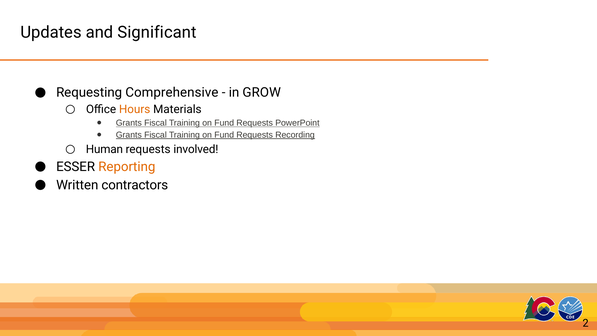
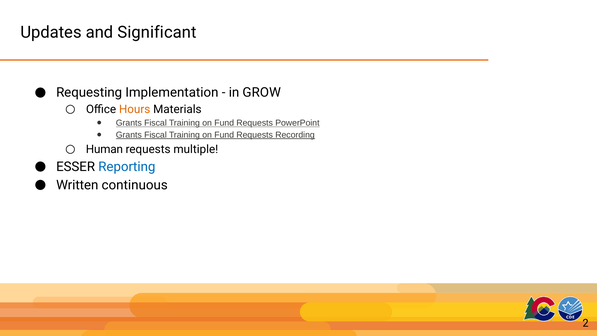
Comprehensive: Comprehensive -> Implementation
involved: involved -> multiple
Reporting colour: orange -> blue
contractors: contractors -> continuous
